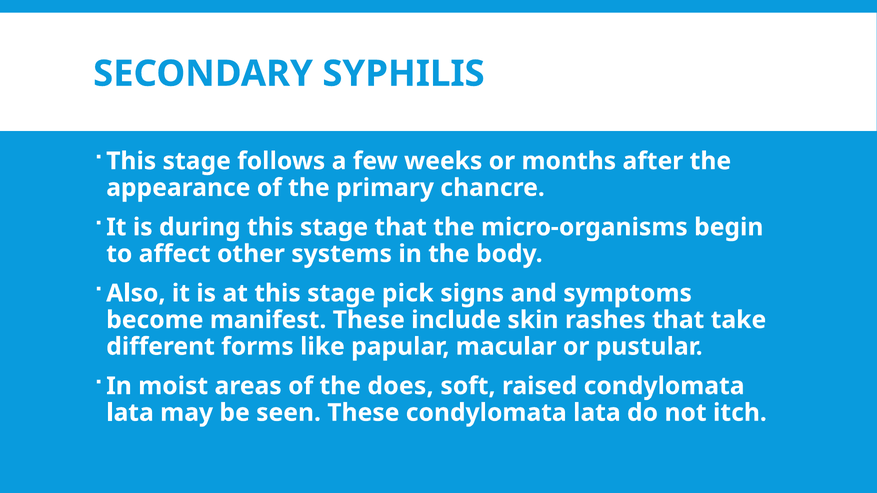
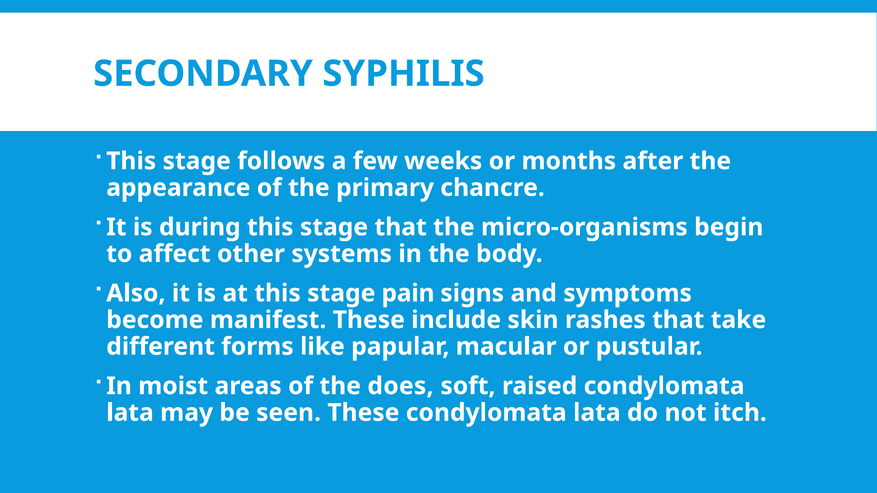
pick: pick -> pain
